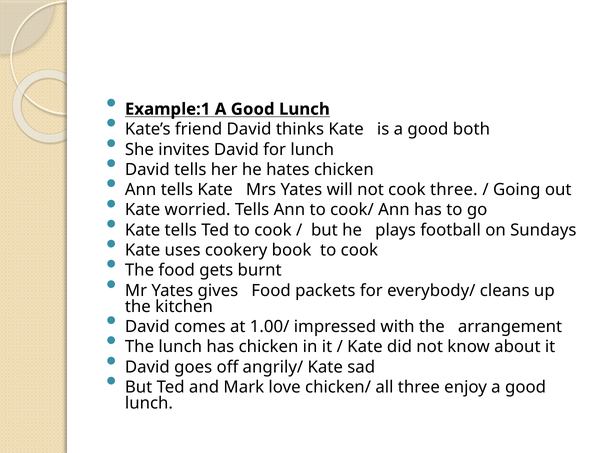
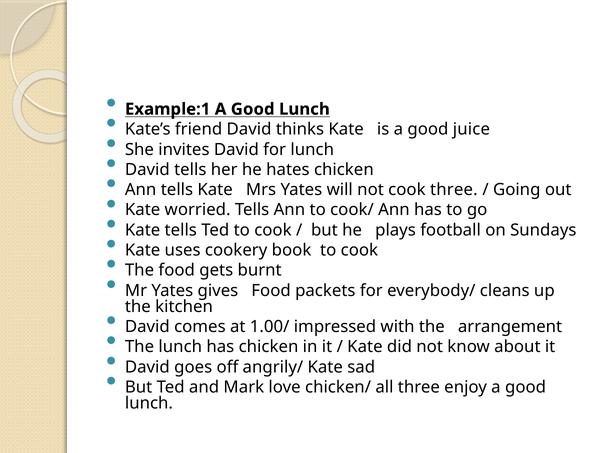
both: both -> juice
